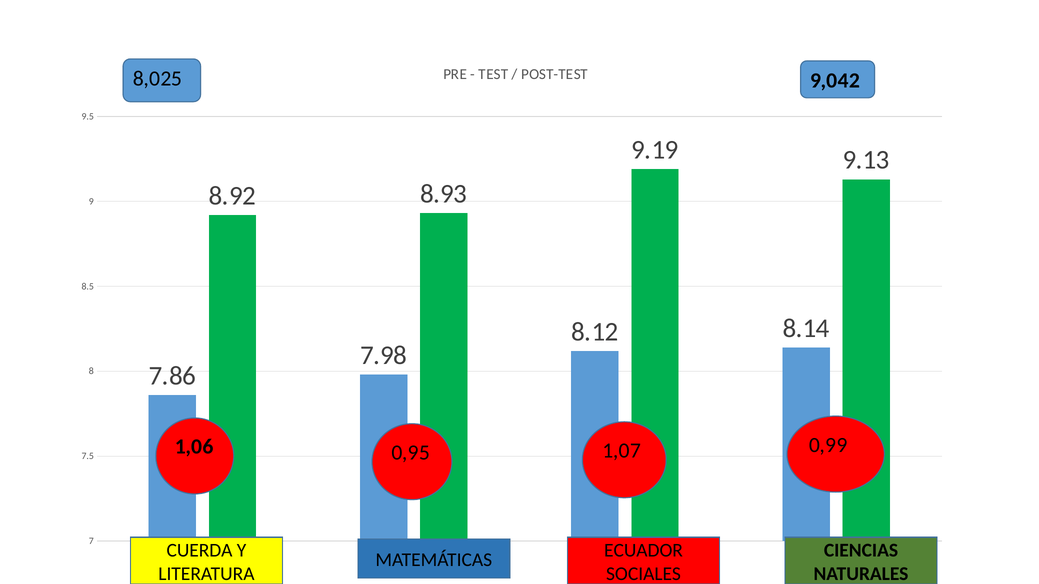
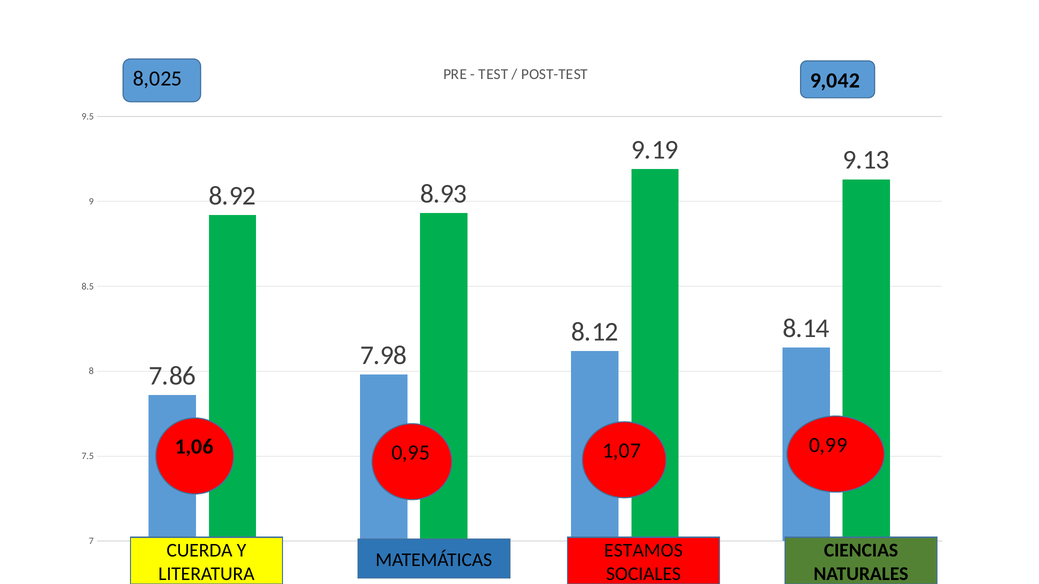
ECUADOR: ECUADOR -> ESTAMOS
